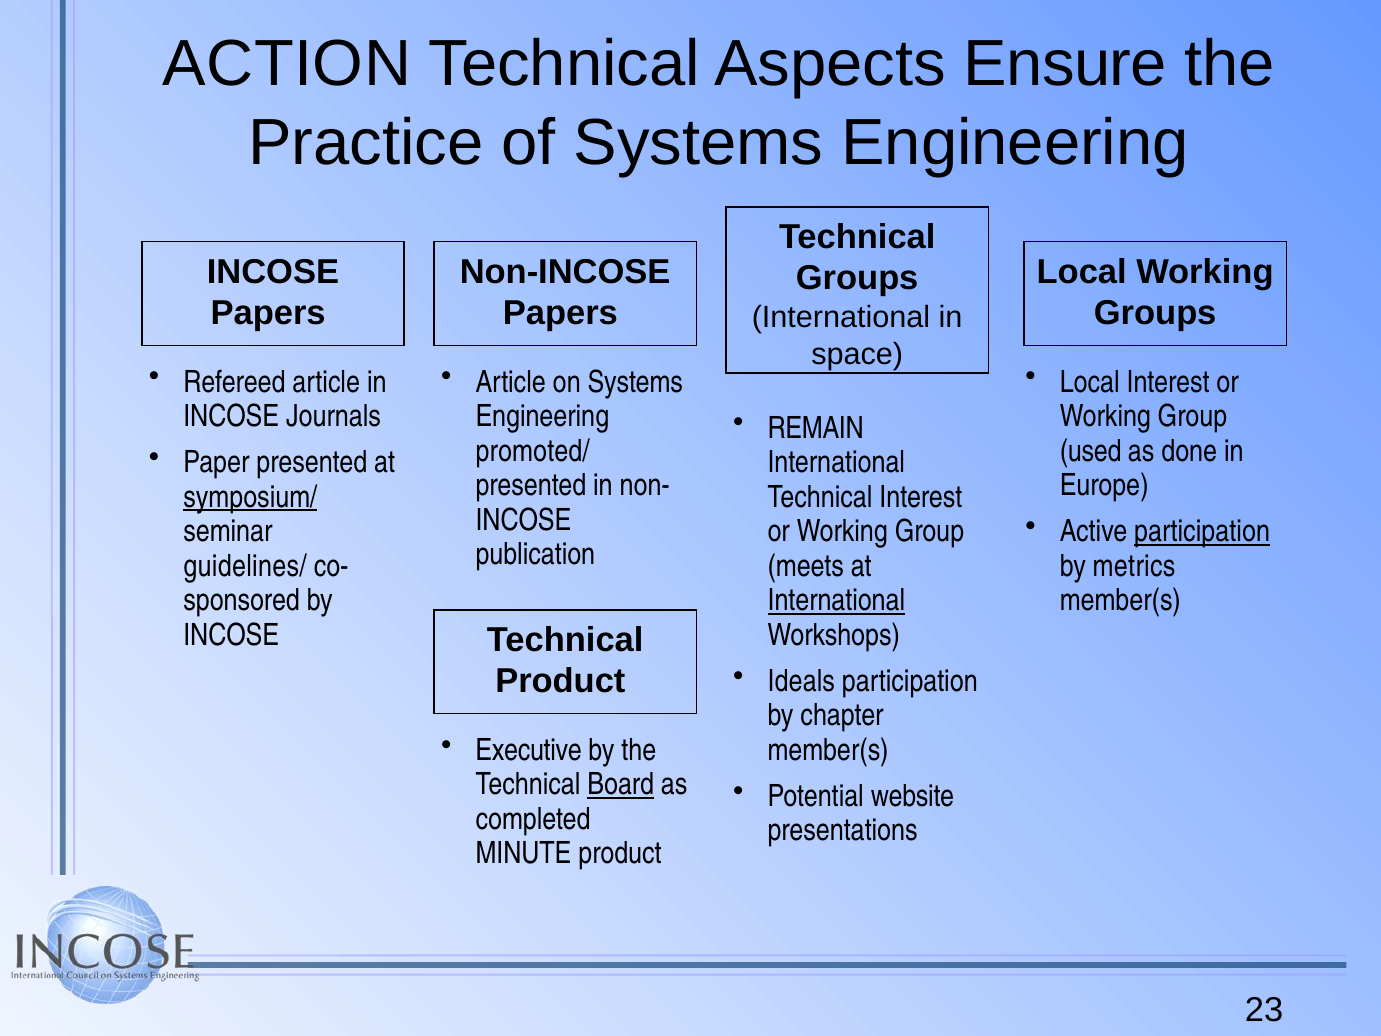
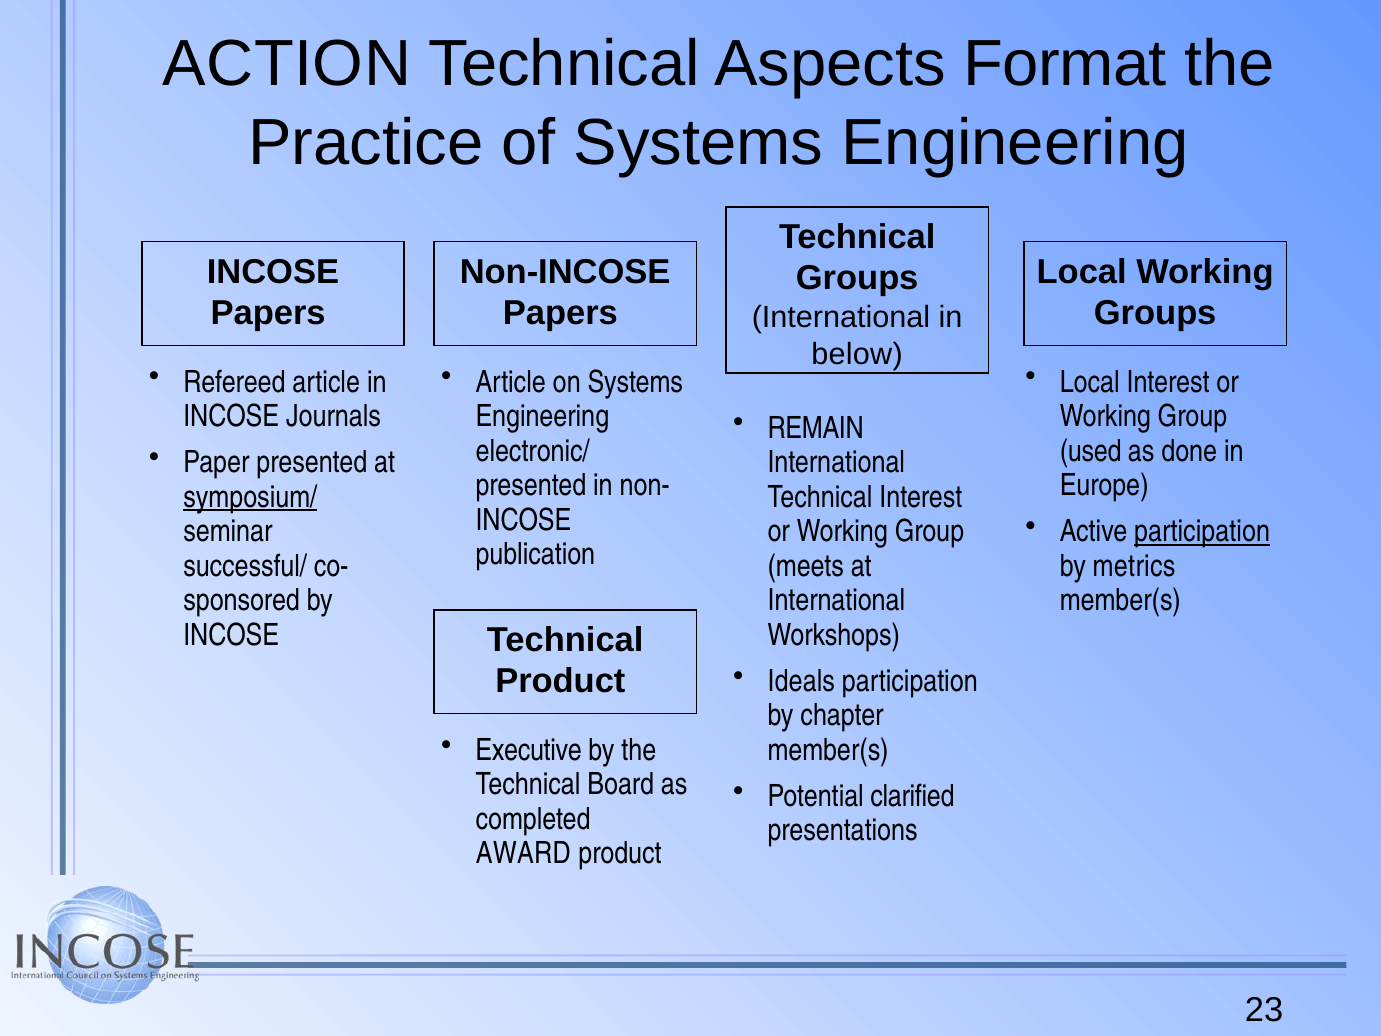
Ensure: Ensure -> Format
space: space -> below
promoted/: promoted/ -> electronic/
guidelines/: guidelines/ -> successful/
International at (836, 600) underline: present -> none
Board underline: present -> none
website: website -> clarified
MINUTE: MINUTE -> AWARD
